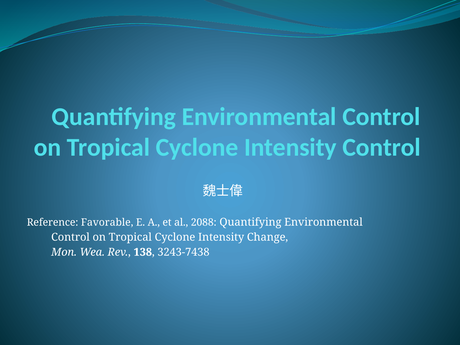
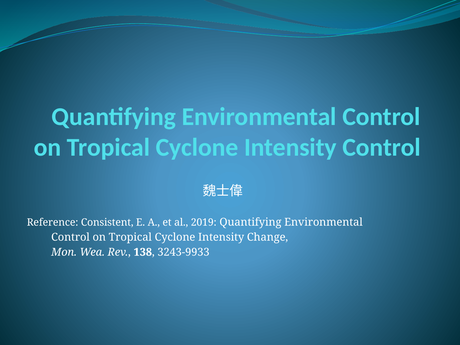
Favorable: Favorable -> Consistent
2088: 2088 -> 2019
3243-7438: 3243-7438 -> 3243-9933
